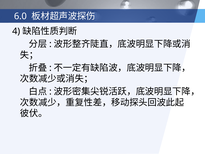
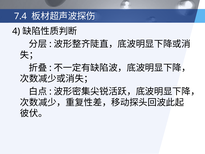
6.0: 6.0 -> 7.4
